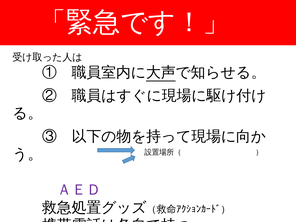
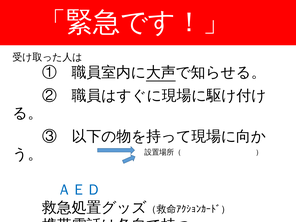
ＡＥＤ colour: purple -> blue
